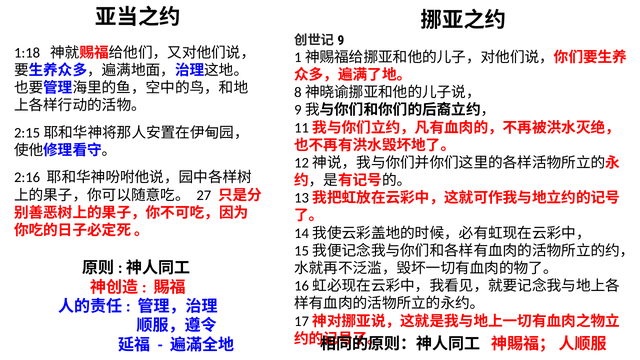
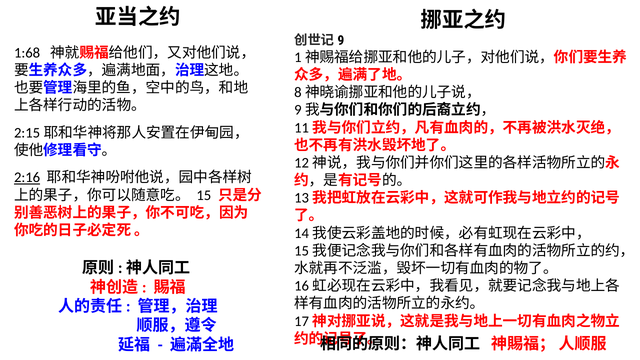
1:18: 1:18 -> 1:68
2:16 underline: none -> present
27: 27 -> 15
